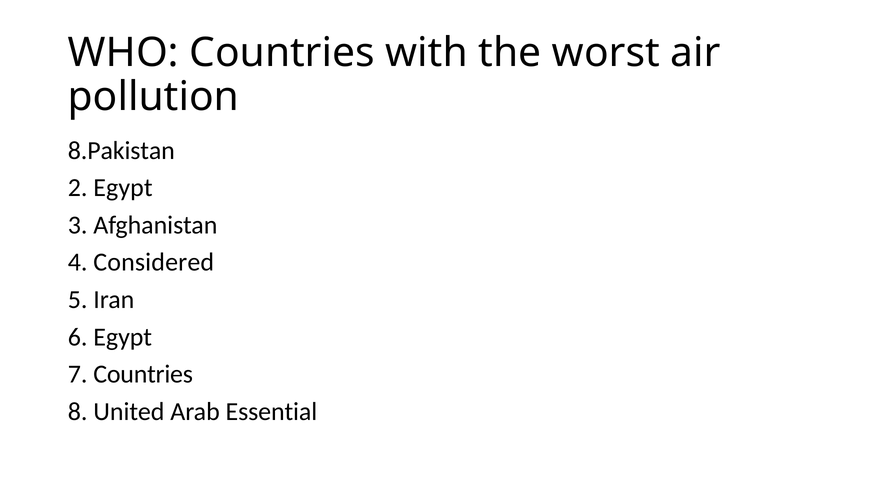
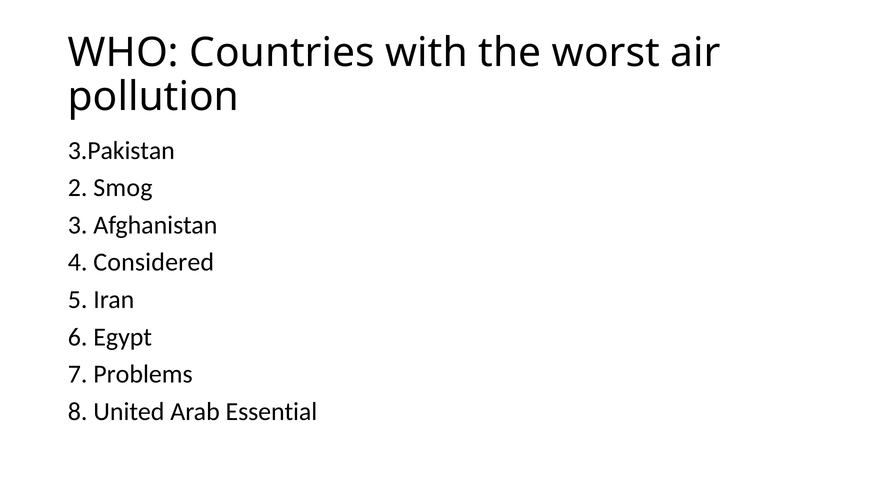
8.Pakistan: 8.Pakistan -> 3.Pakistan
2 Egypt: Egypt -> Smog
7 Countries: Countries -> Problems
